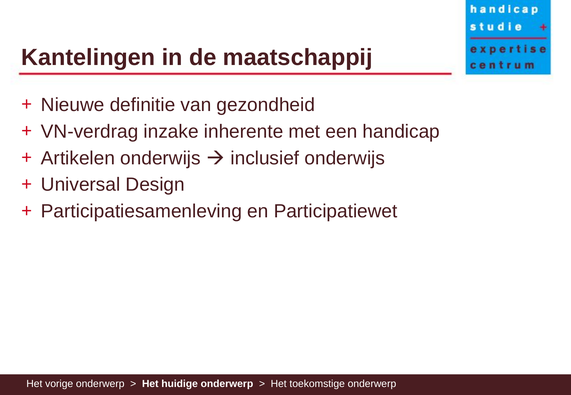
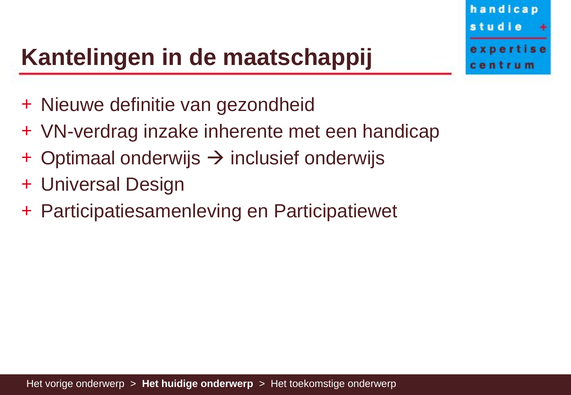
Artikelen: Artikelen -> Optimaal
